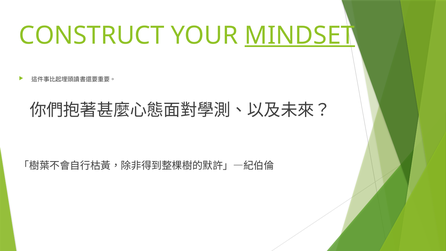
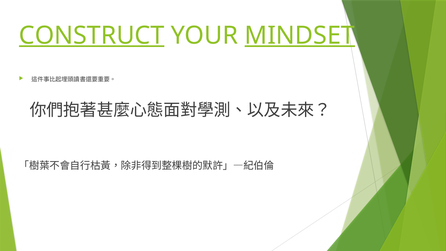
CONSTRUCT underline: none -> present
